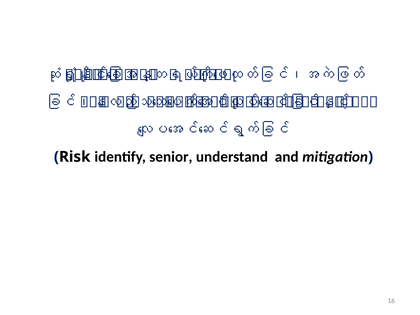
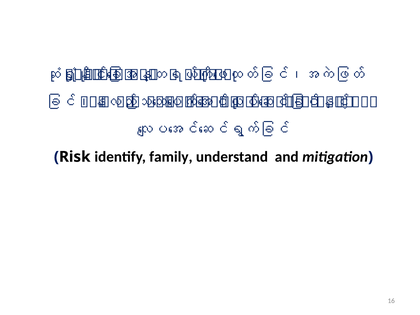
senior: senior -> family
